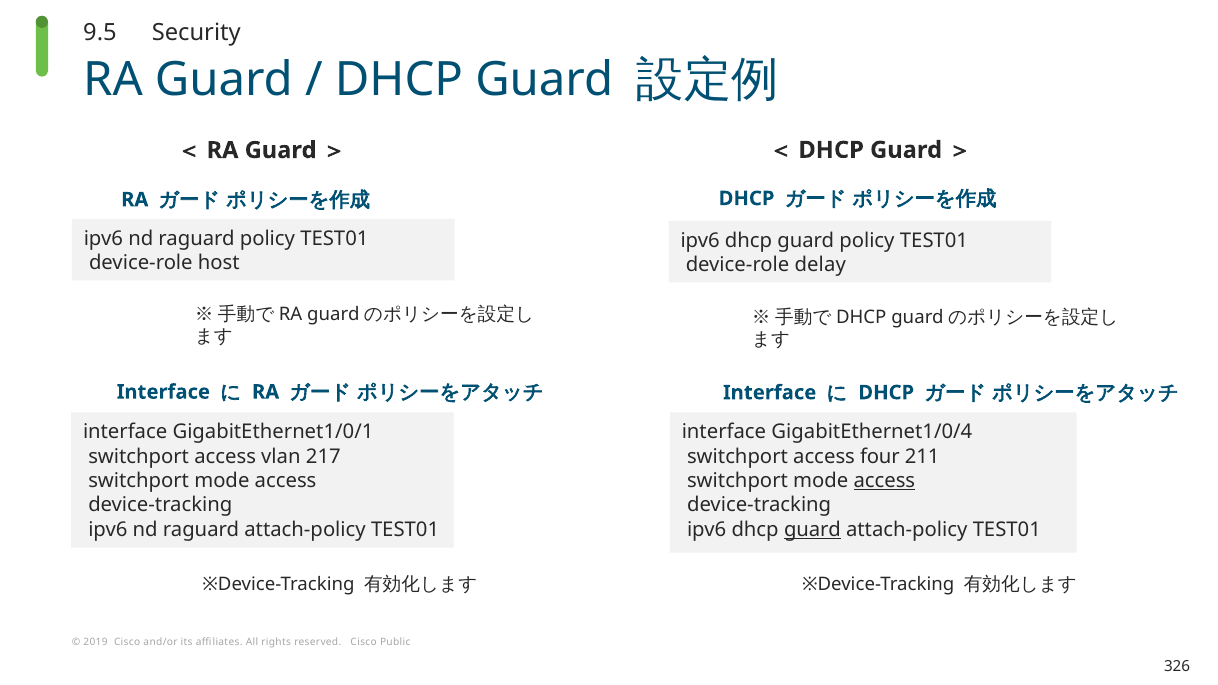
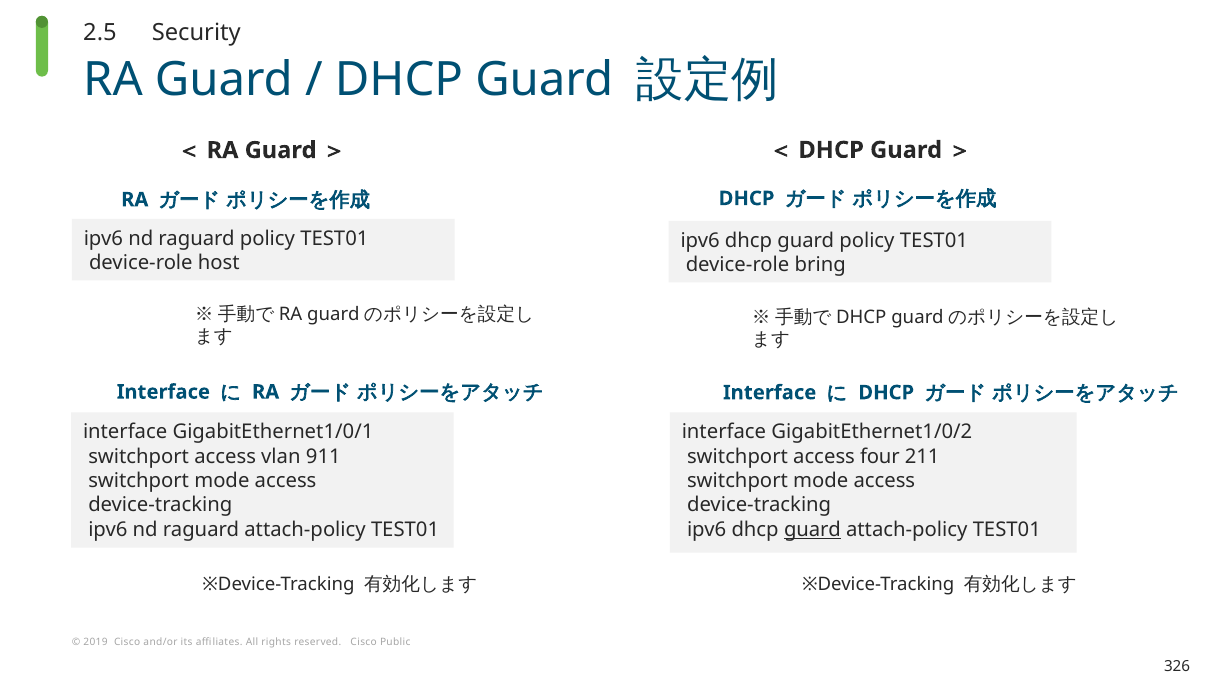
9.5: 9.5 -> 2.5
delay: delay -> bring
GigabitEthernet1/0/4: GigabitEthernet1/0/4 -> GigabitEthernet1/0/2
217: 217 -> 911
access at (884, 481) underline: present -> none
